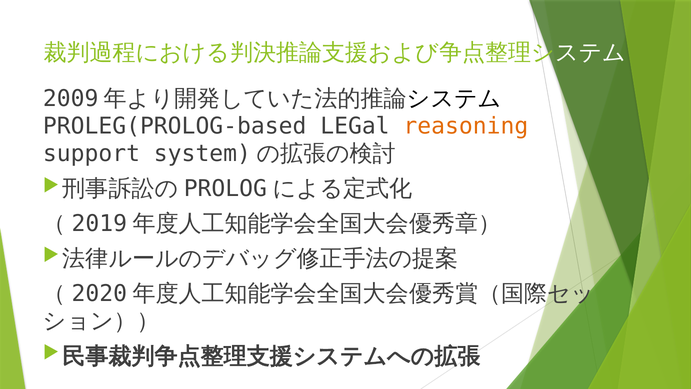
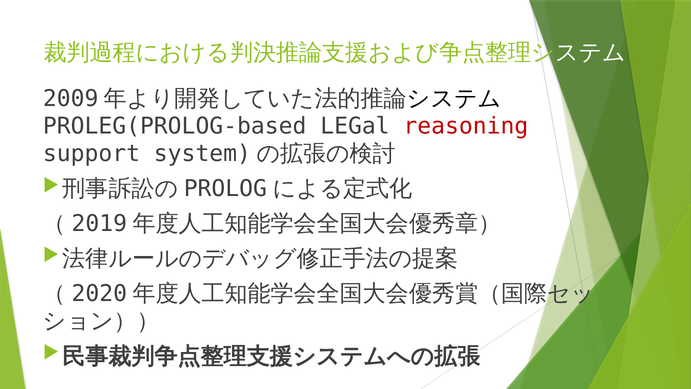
reasoning colour: orange -> red
